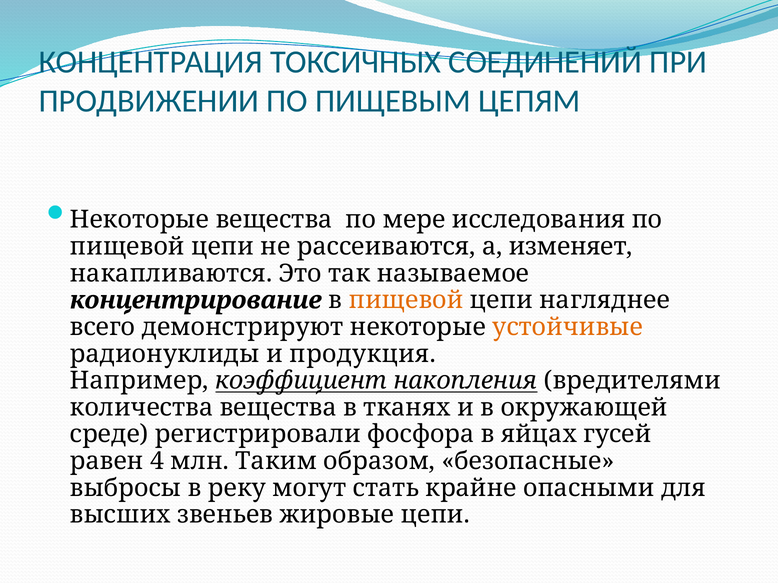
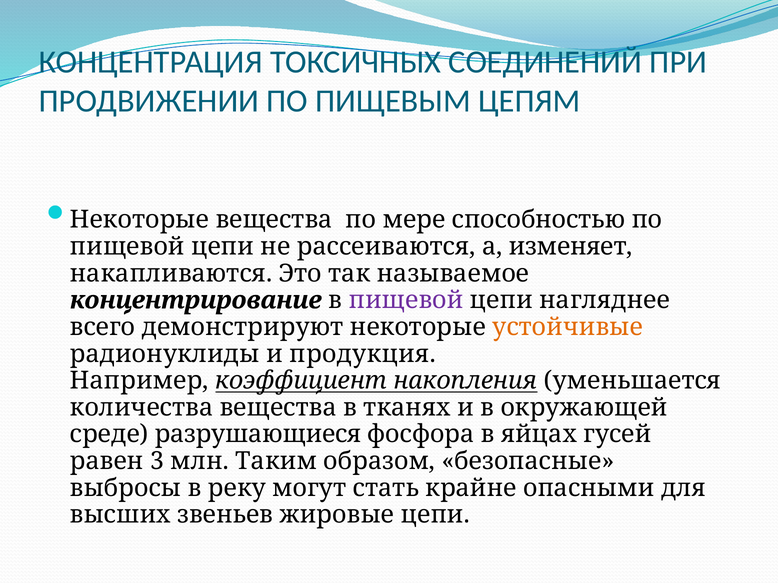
исследования: исследования -> способностью
пищевой at (406, 300) colour: orange -> purple
вредителями: вредителями -> уменьшается
регистрировали: регистрировали -> разрушающиеся
4: 4 -> 3
